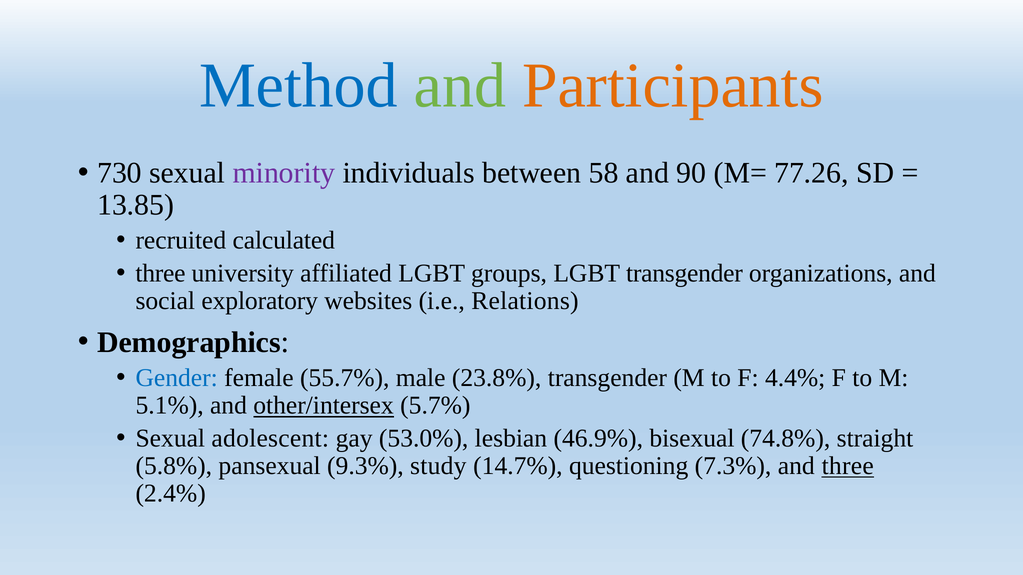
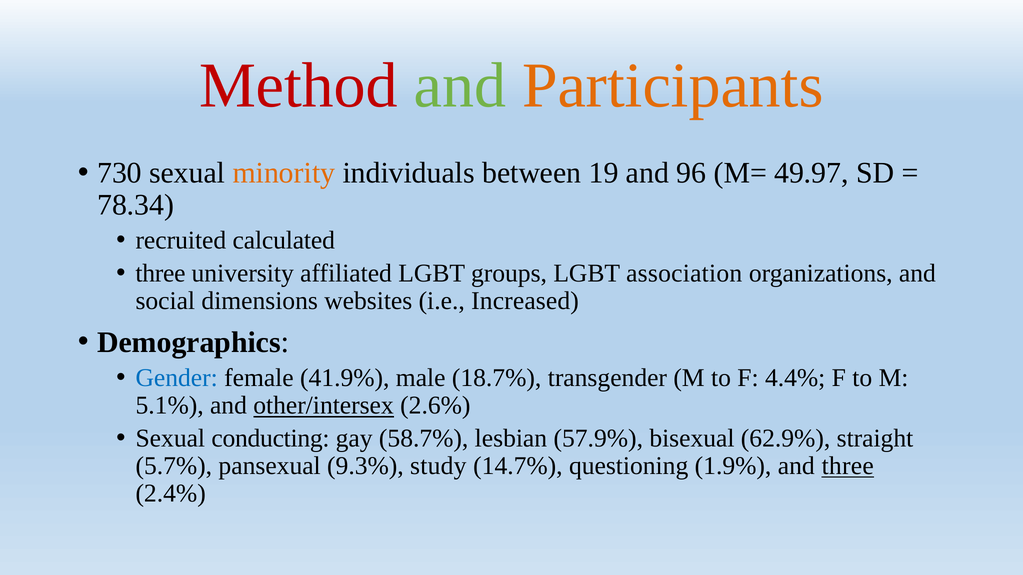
Method colour: blue -> red
minority colour: purple -> orange
58: 58 -> 19
90: 90 -> 96
77.26: 77.26 -> 49.97
13.85: 13.85 -> 78.34
LGBT transgender: transgender -> association
exploratory: exploratory -> dimensions
Relations: Relations -> Increased
55.7%: 55.7% -> 41.9%
23.8%: 23.8% -> 18.7%
5.7%: 5.7% -> 2.6%
adolescent: adolescent -> conducting
53.0%: 53.0% -> 58.7%
46.9%: 46.9% -> 57.9%
74.8%: 74.8% -> 62.9%
5.8%: 5.8% -> 5.7%
7.3%: 7.3% -> 1.9%
